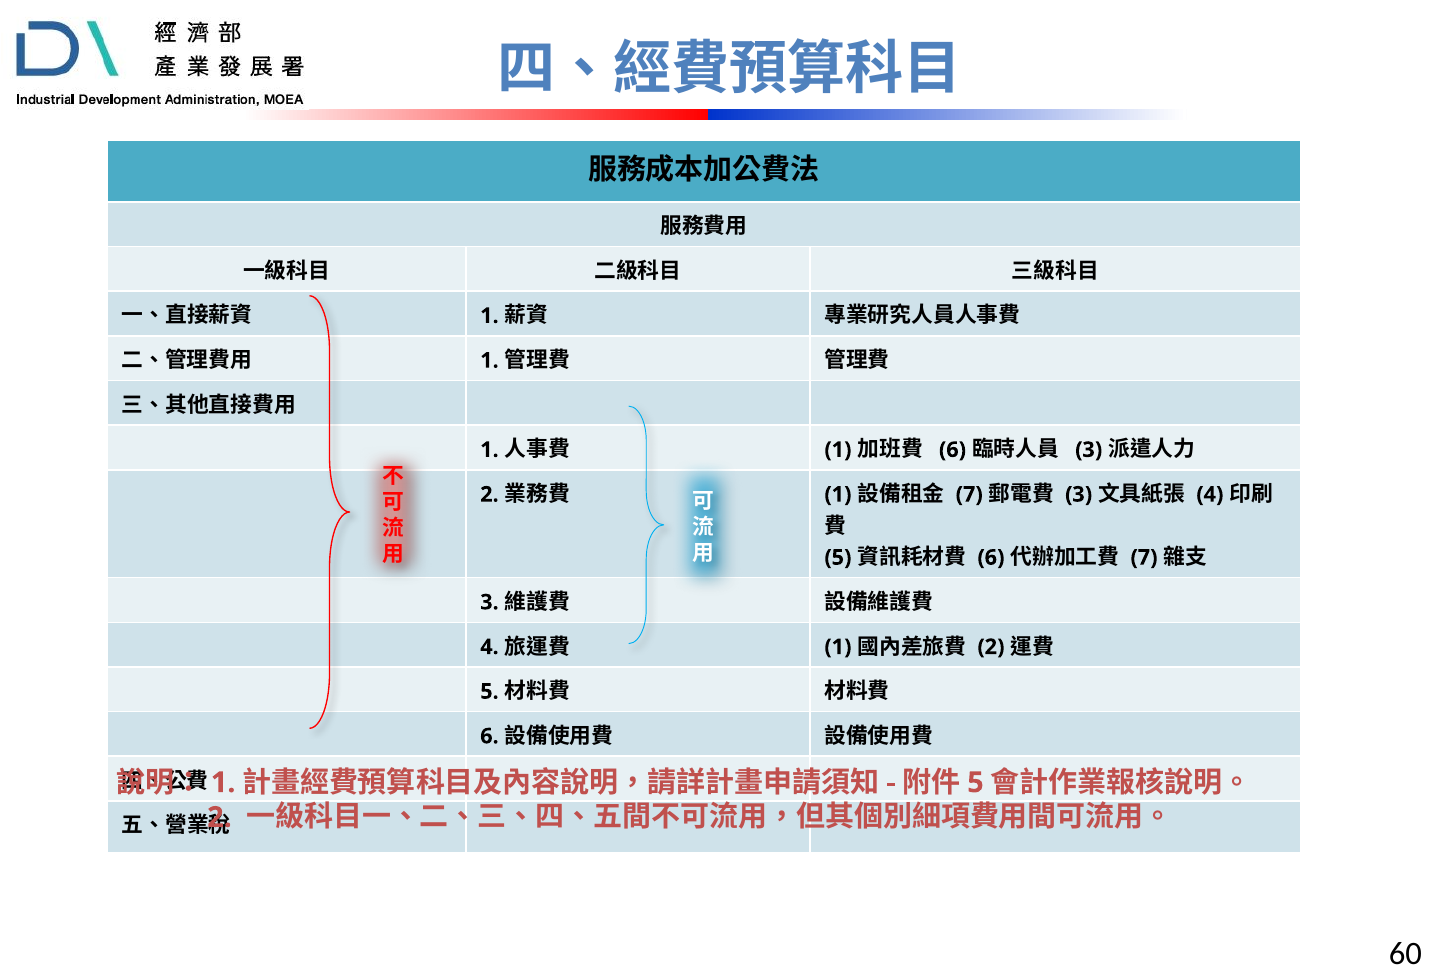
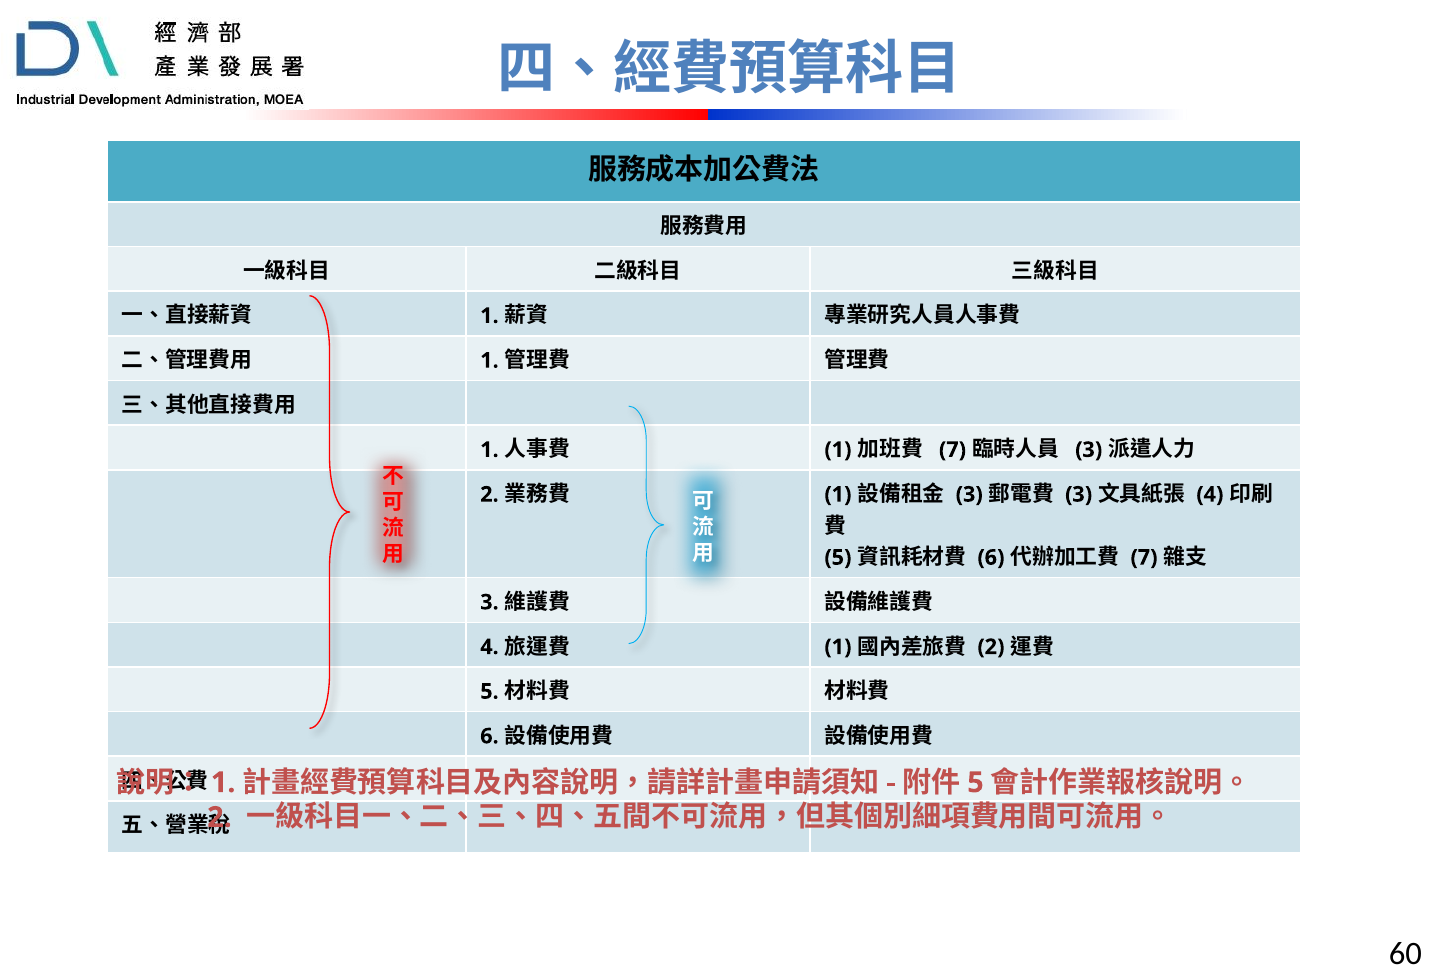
6 at (952, 450): 6 -> 7
7 at (969, 495): 7 -> 3
